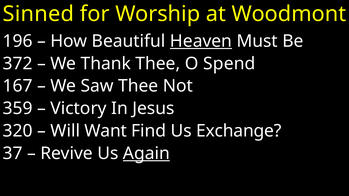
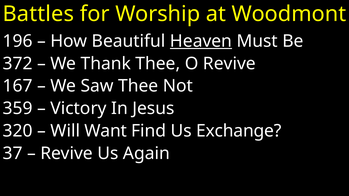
Sinned: Sinned -> Battles
O Spend: Spend -> Revive
Again underline: present -> none
